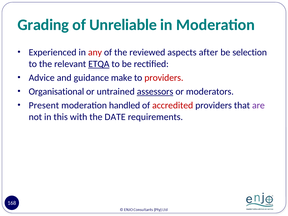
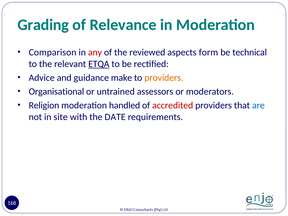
Unreliable: Unreliable -> Relevance
Experienced: Experienced -> Comparison
after: after -> form
selection: selection -> technical
providers at (164, 78) colour: red -> orange
assessors underline: present -> none
Present: Present -> Religion
are colour: purple -> blue
this: this -> site
